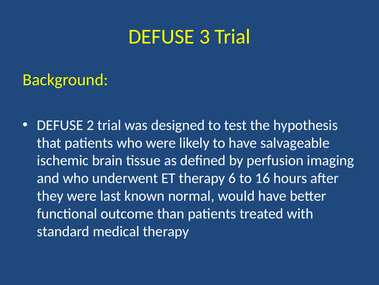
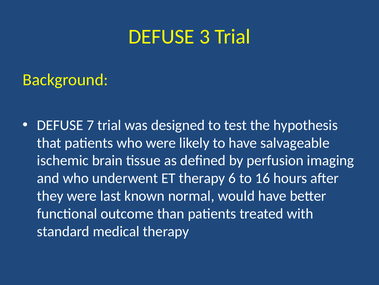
2: 2 -> 7
